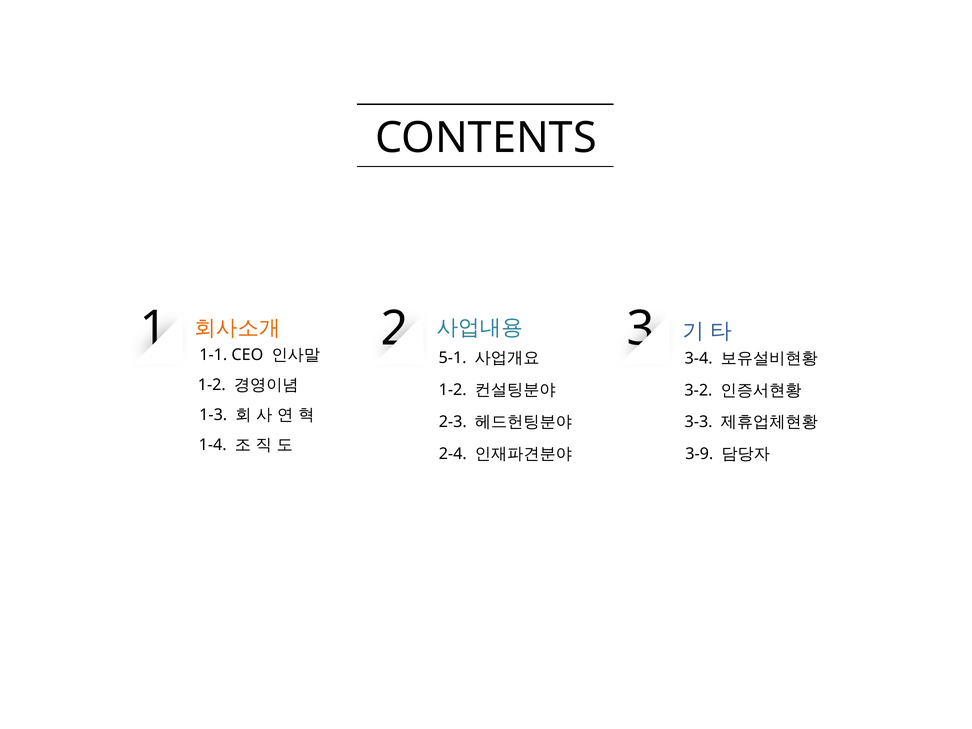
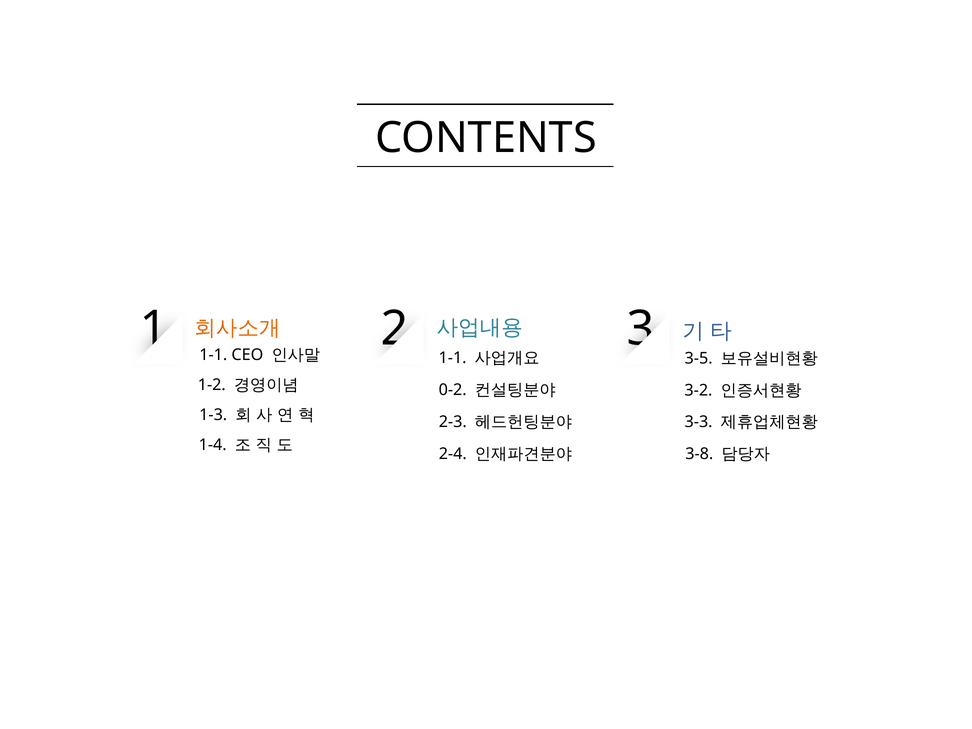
5-1 at (453, 358): 5-1 -> 1-1
3-4: 3-4 -> 3-5
1-2 at (453, 390): 1-2 -> 0-2
3-9: 3-9 -> 3-8
